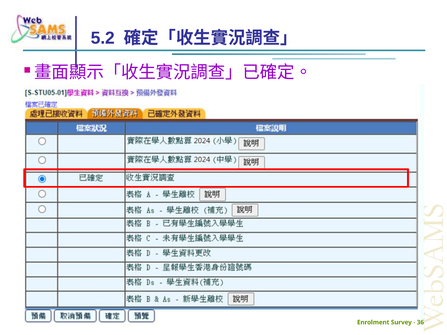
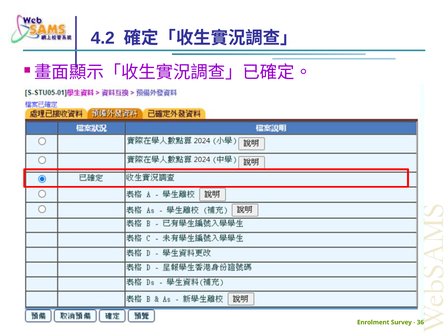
5.2: 5.2 -> 4.2
